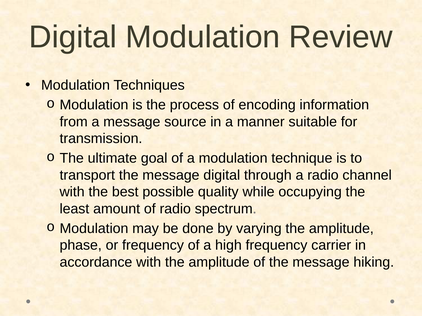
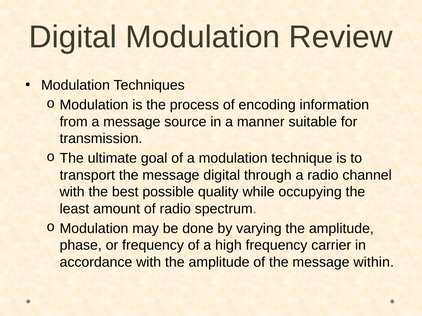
hiking: hiking -> within
